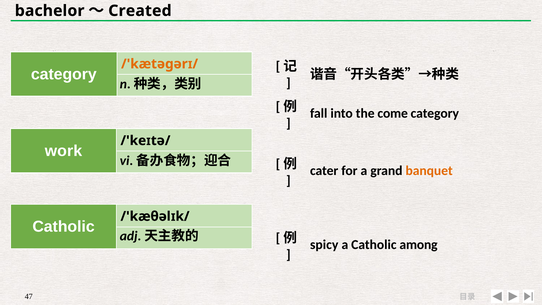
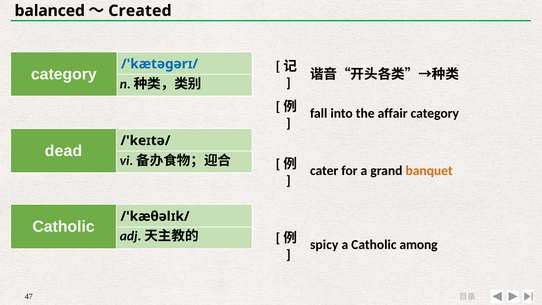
bachelor: bachelor -> balanced
/'kætəɡərɪ/ colour: orange -> blue
come: come -> affair
work: work -> dead
